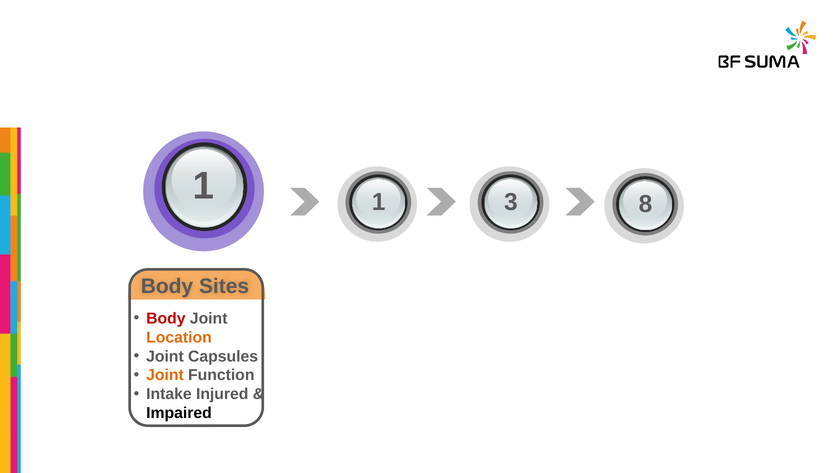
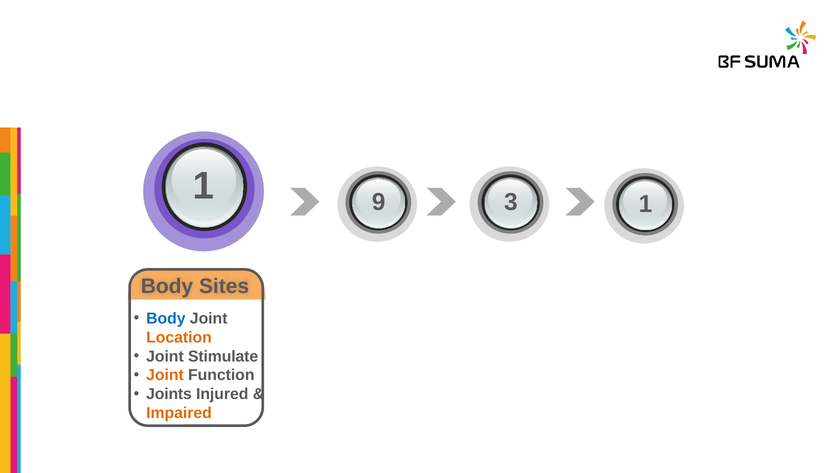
1 1: 1 -> 9
3 8: 8 -> 1
Body at (166, 318) colour: red -> blue
Capsules: Capsules -> Stimulate
Intake: Intake -> Joints
Impaired colour: black -> orange
